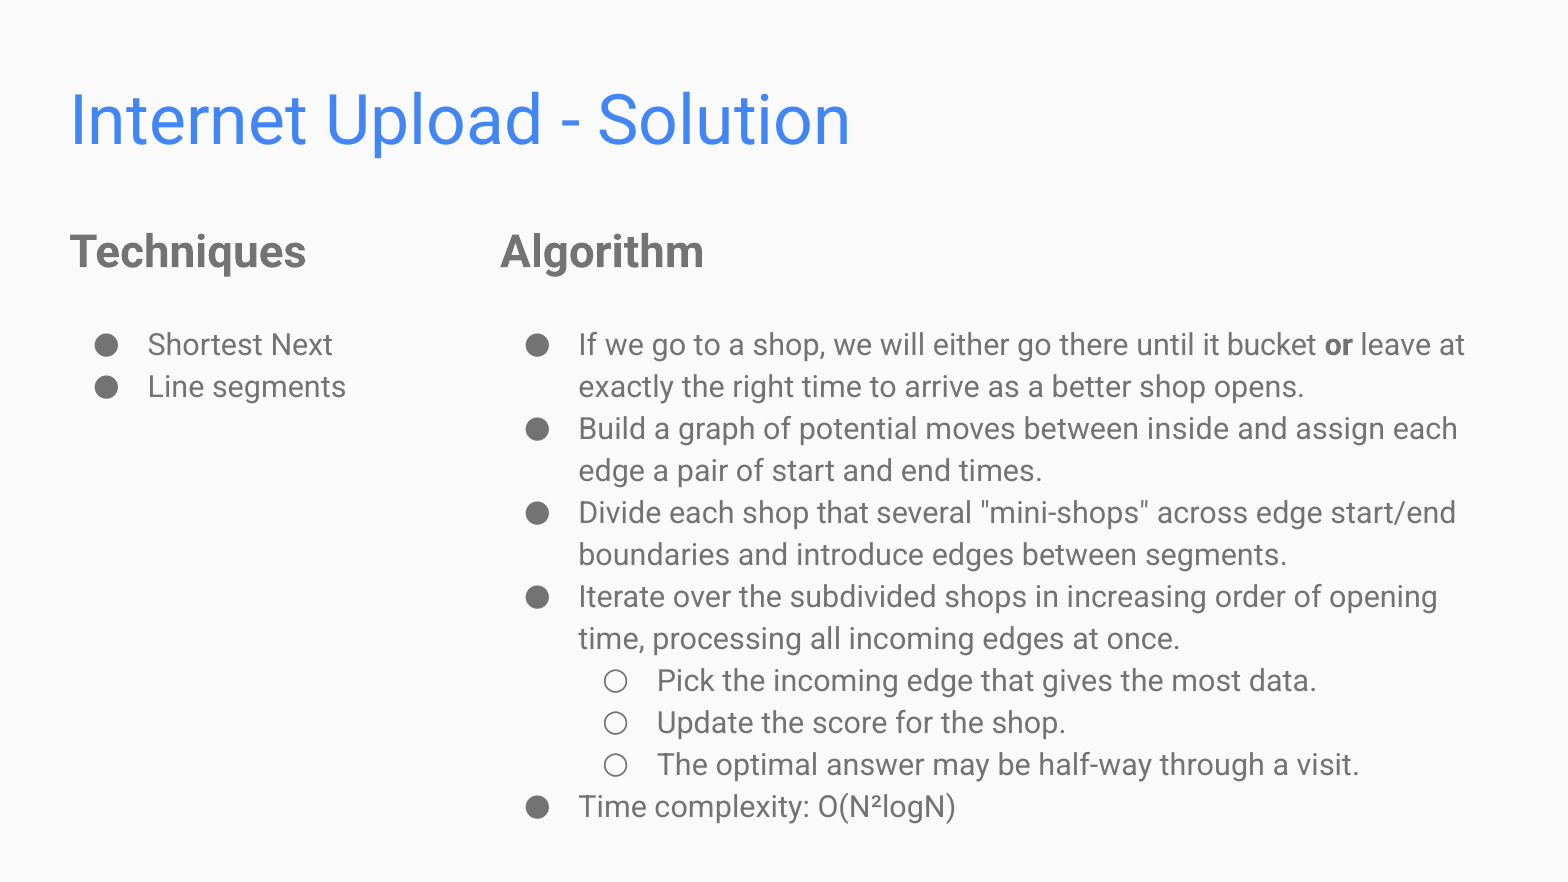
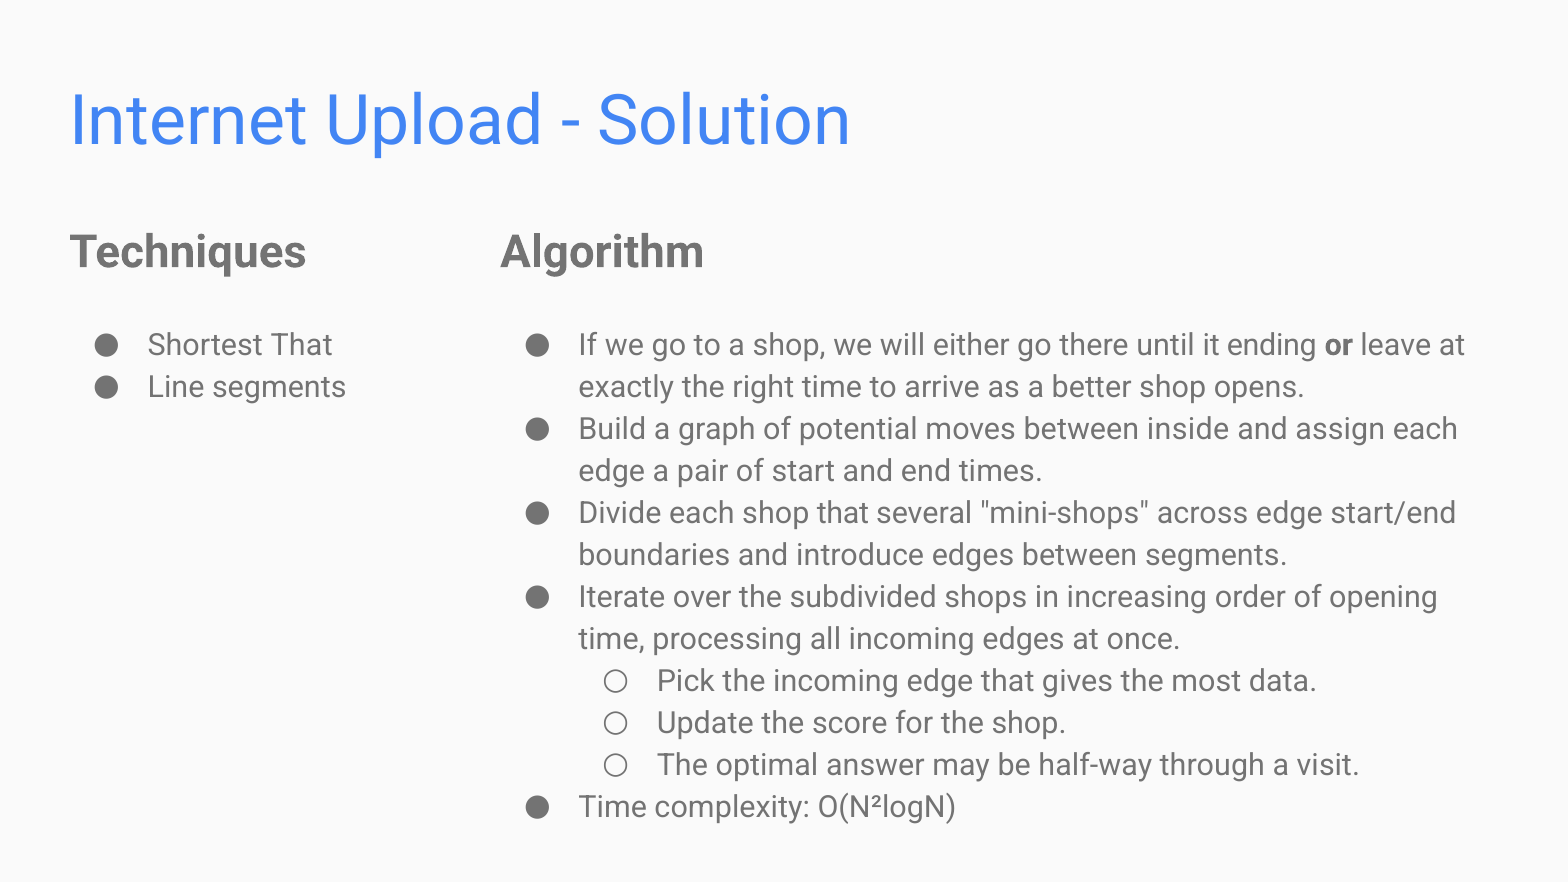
Shortest Next: Next -> That
bucket: bucket -> ending
